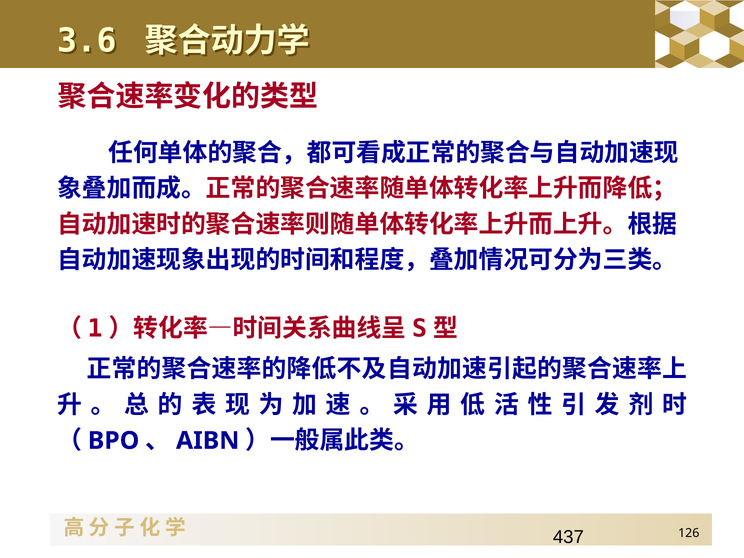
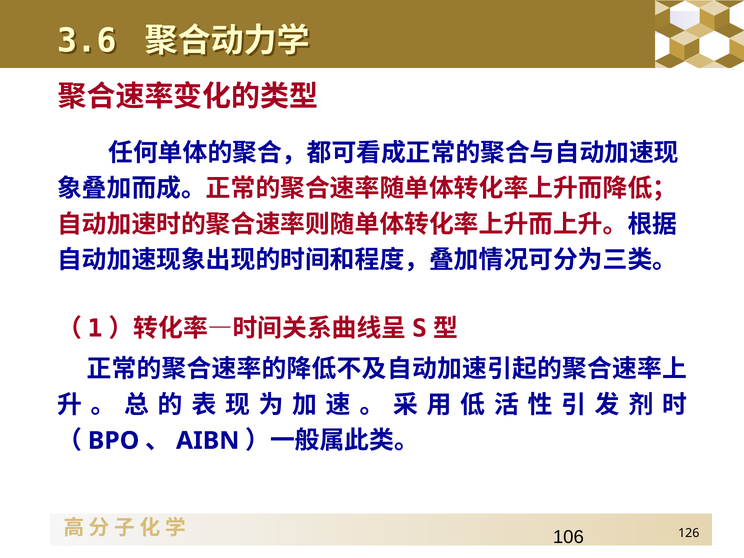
437: 437 -> 106
